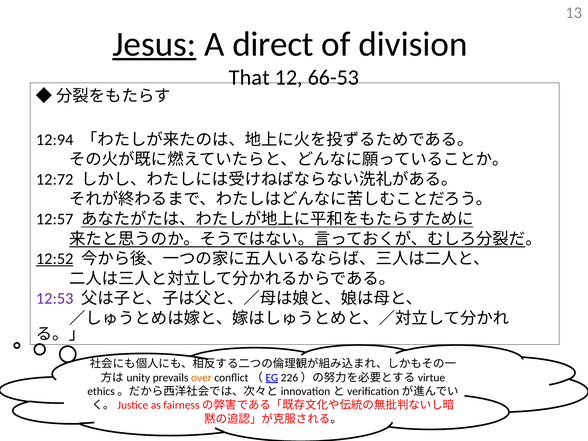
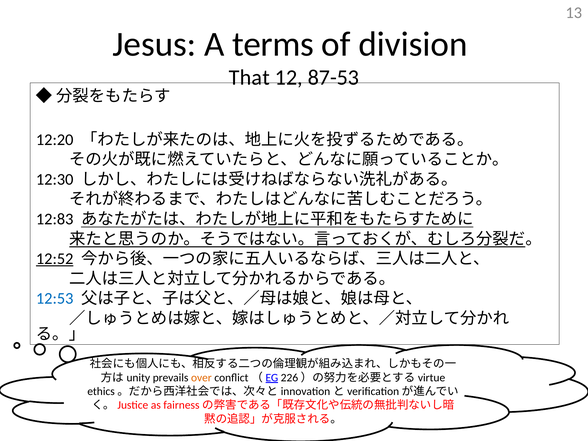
Jesus underline: present -> none
direct: direct -> terms
66-53: 66-53 -> 87-53
12:94: 12:94 -> 12:20
12:72: 12:72 -> 12:30
12:57: 12:57 -> 12:83
12:53 colour: purple -> blue
